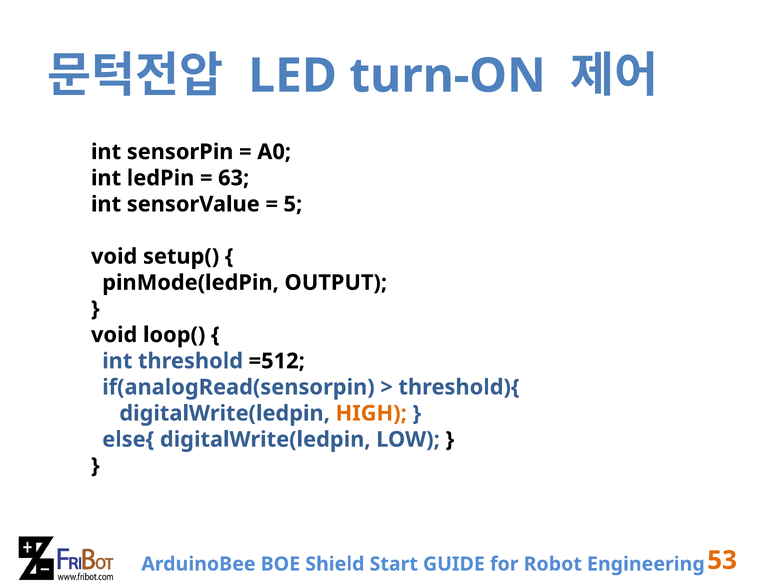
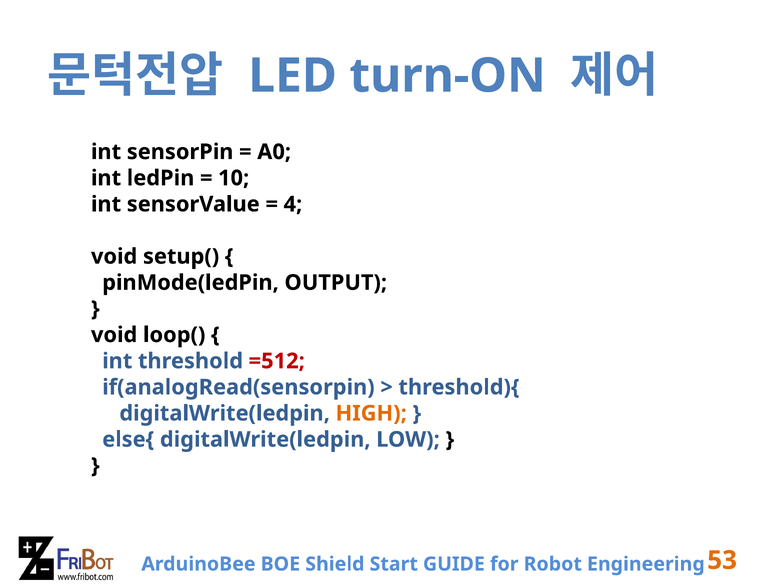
63: 63 -> 10
5: 5 -> 4
=512 colour: black -> red
